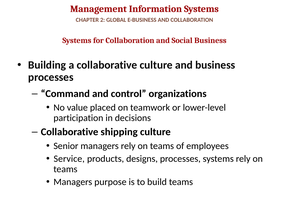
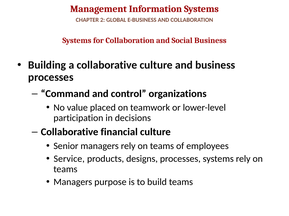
shipping: shipping -> financial
